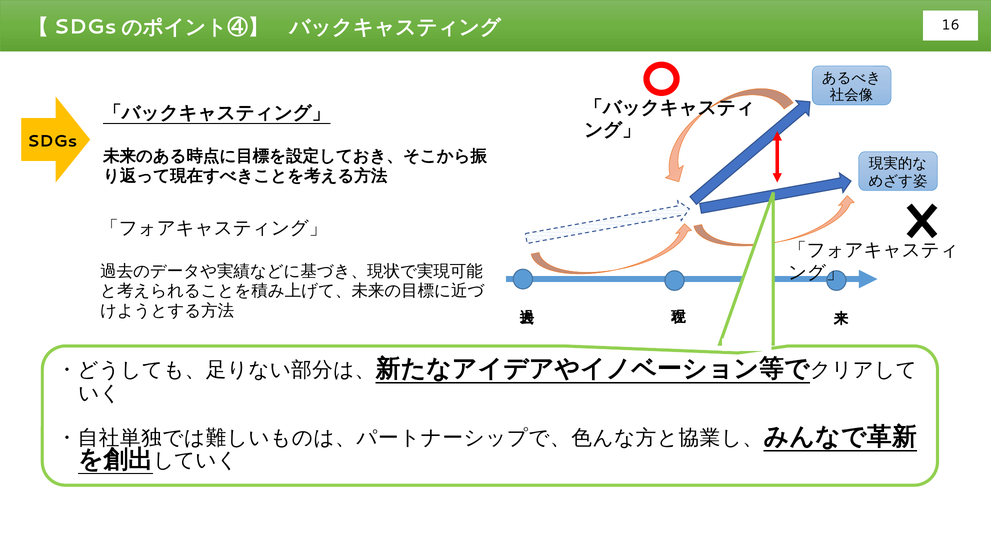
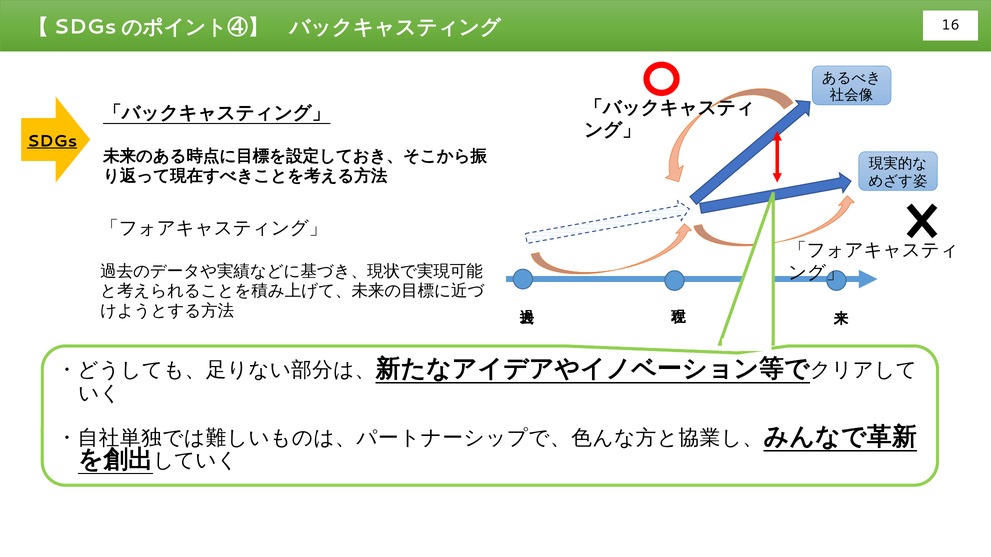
SDGs underline: none -> present
